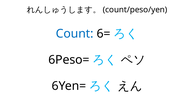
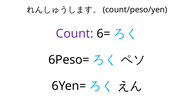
Count colour: blue -> purple
